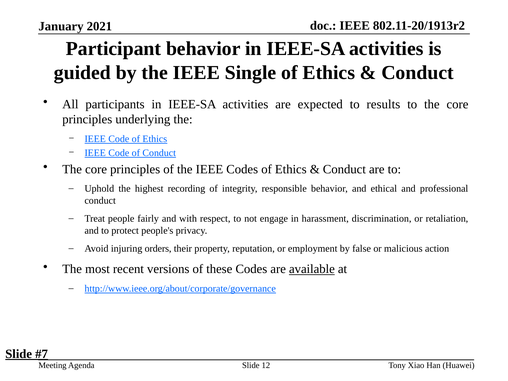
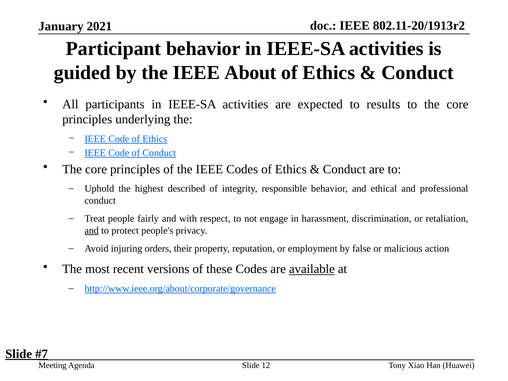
Single: Single -> About
recording: recording -> described
and at (92, 231) underline: none -> present
